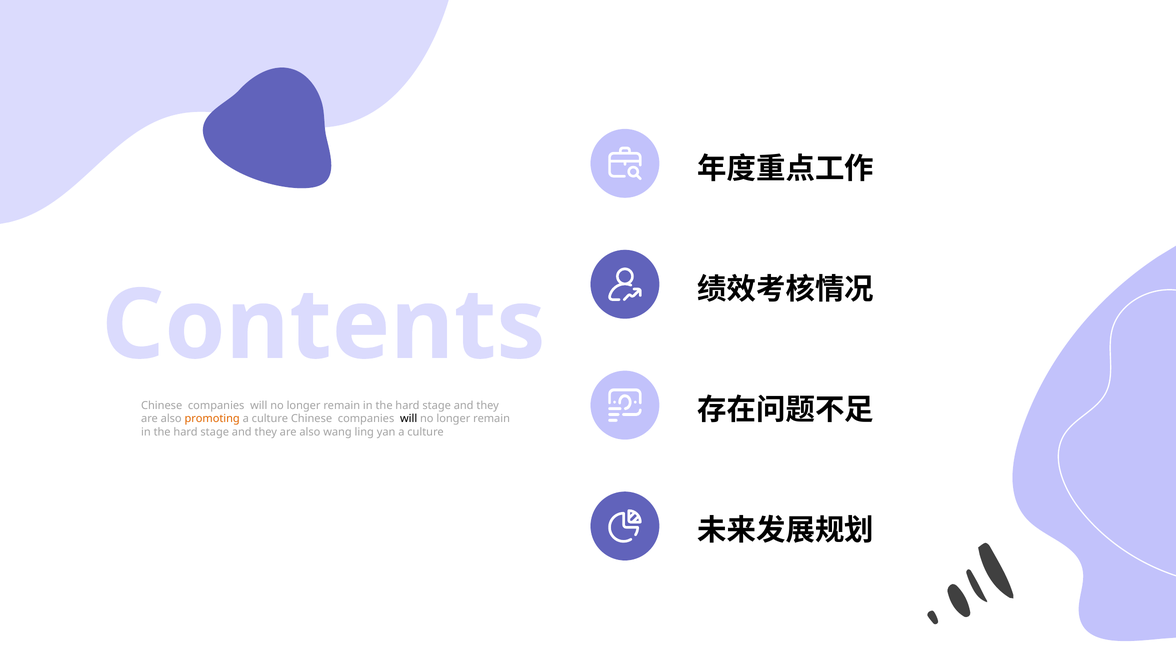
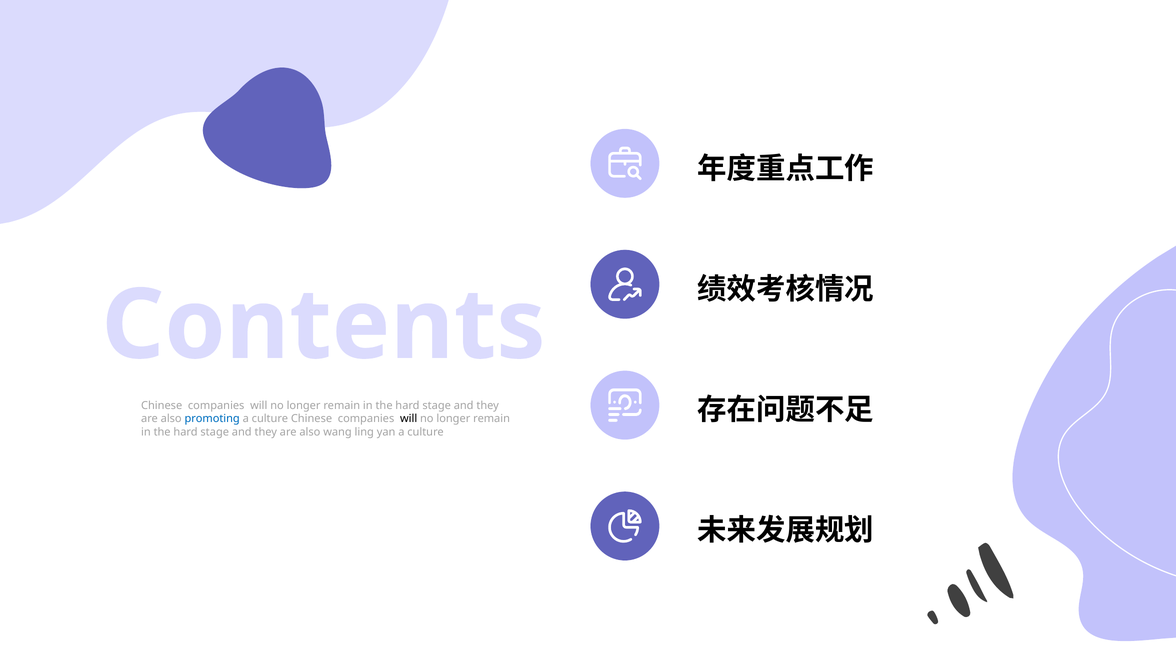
promoting colour: orange -> blue
